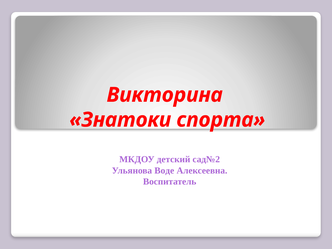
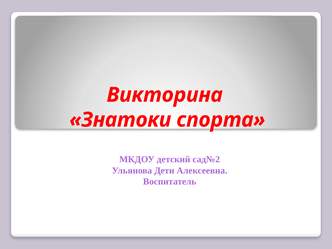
Воде: Воде -> Дети
